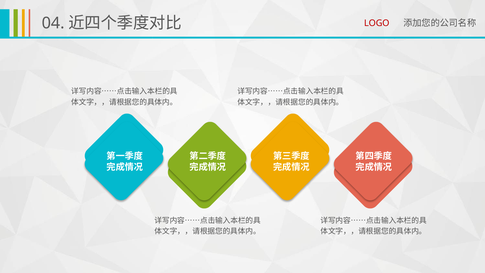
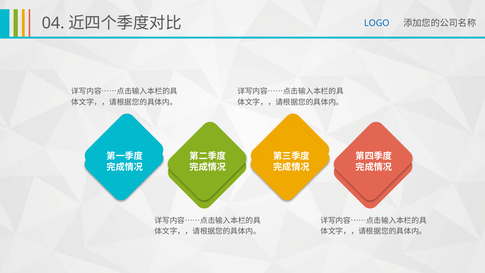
LOGO colour: red -> blue
